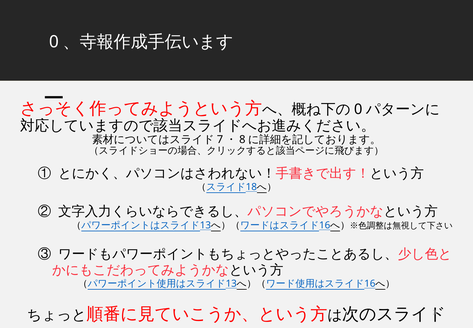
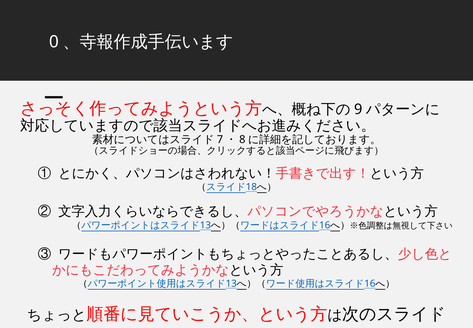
0 at (358, 109): 0 -> 9
